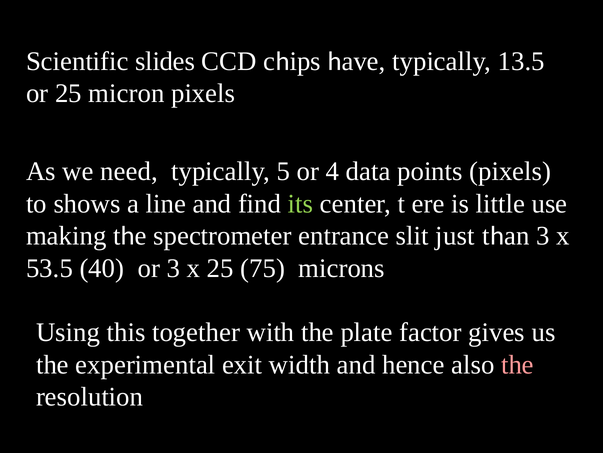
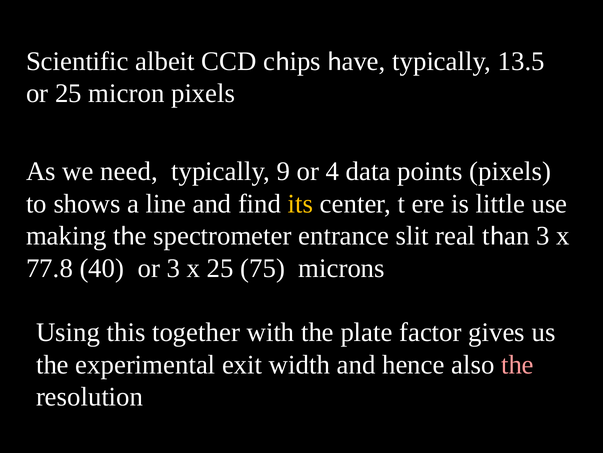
slides: slides -> albeit
5: 5 -> 9
its colour: light green -> yellow
just: just -> real
53.5: 53.5 -> 77.8
